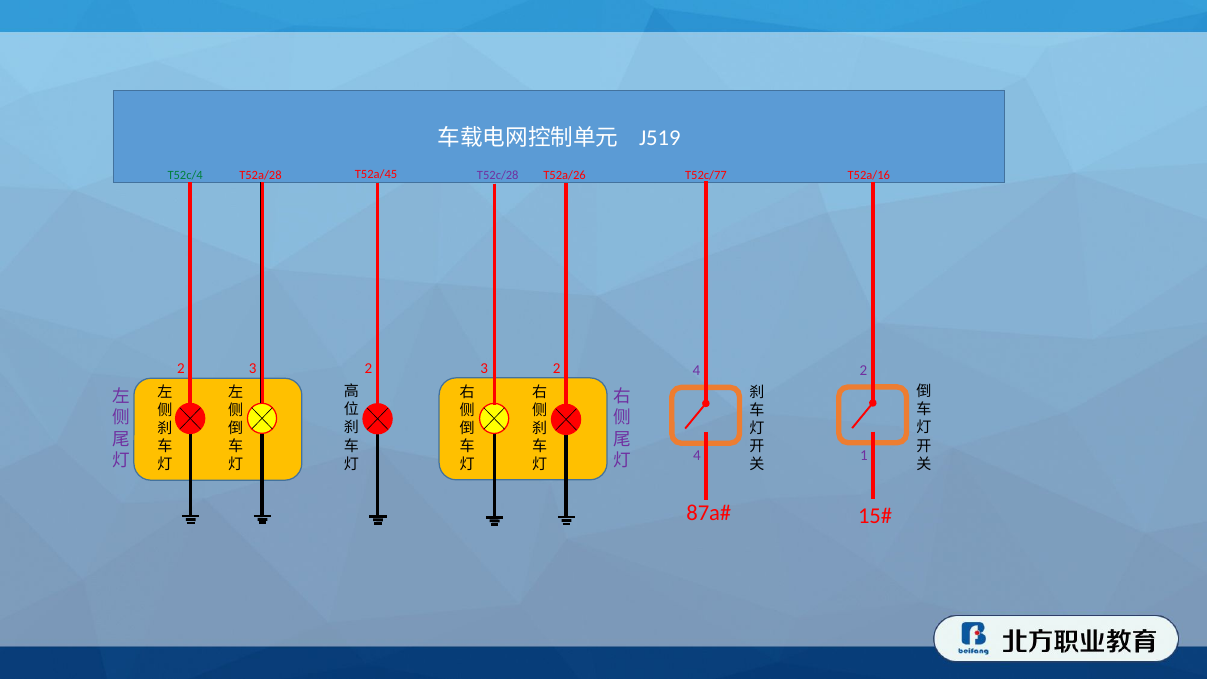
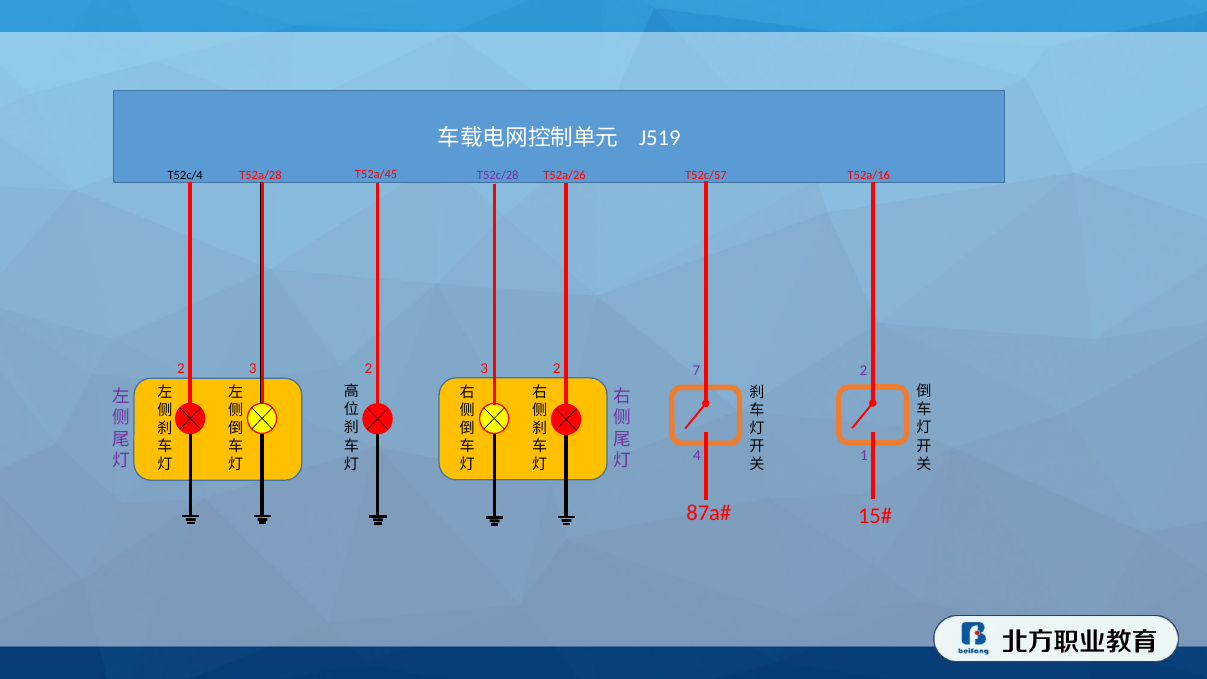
T52c/4 colour: green -> black
T52c/77: T52c/77 -> T52c/57
2 4: 4 -> 7
